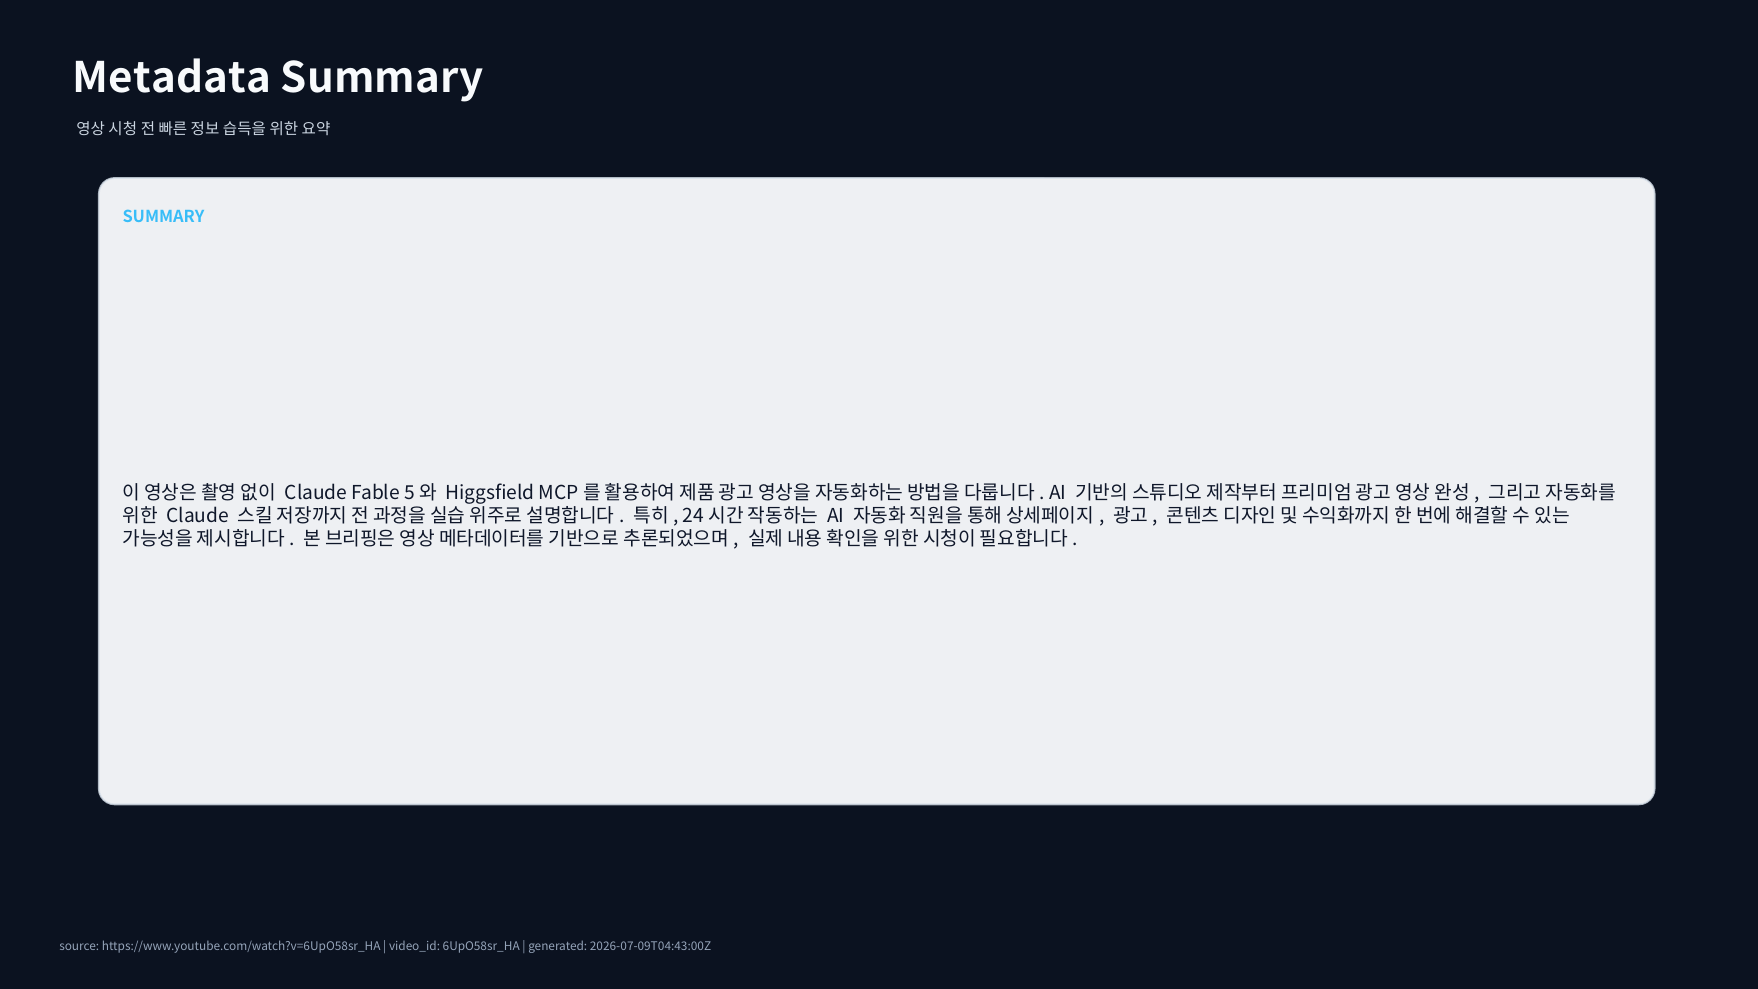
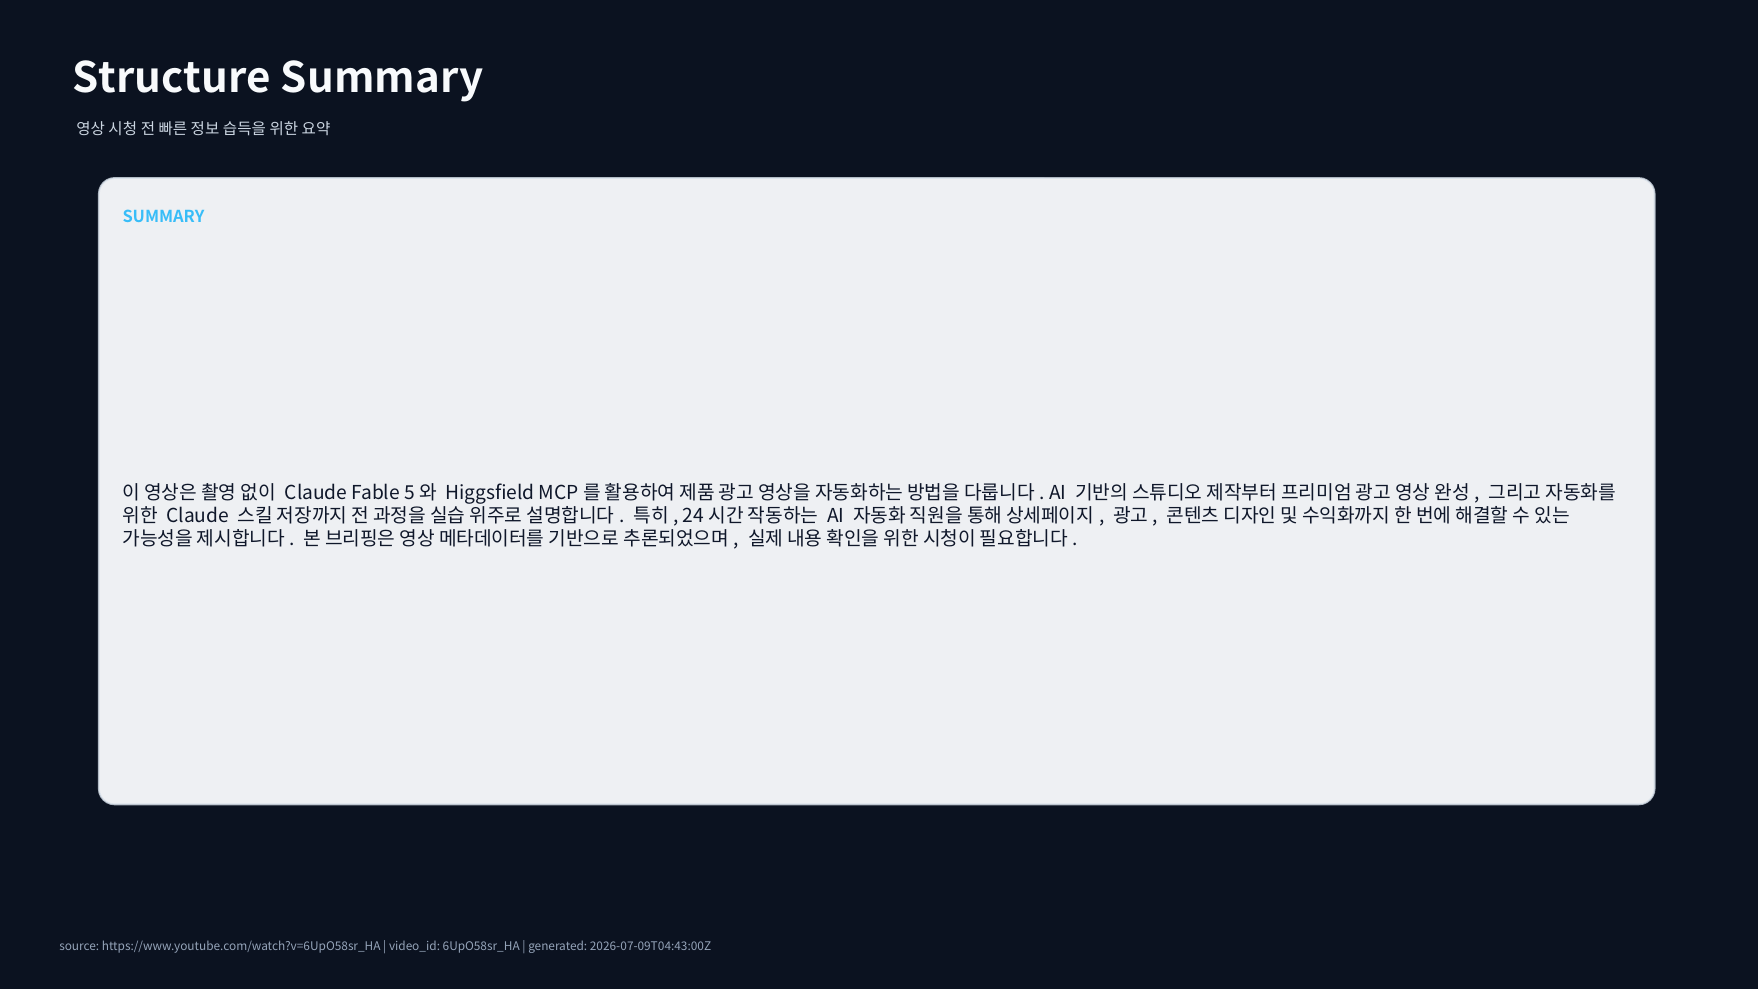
Metadata: Metadata -> Structure
